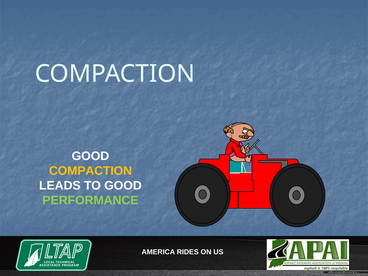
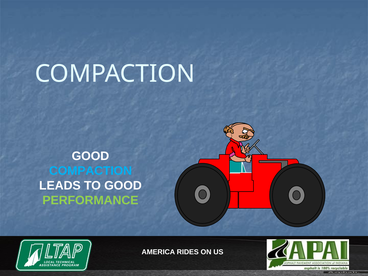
COMPACTION at (91, 171) colour: yellow -> light blue
